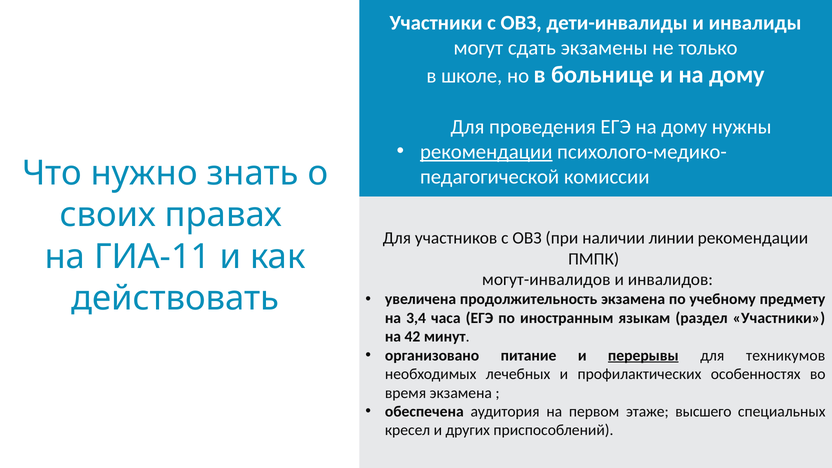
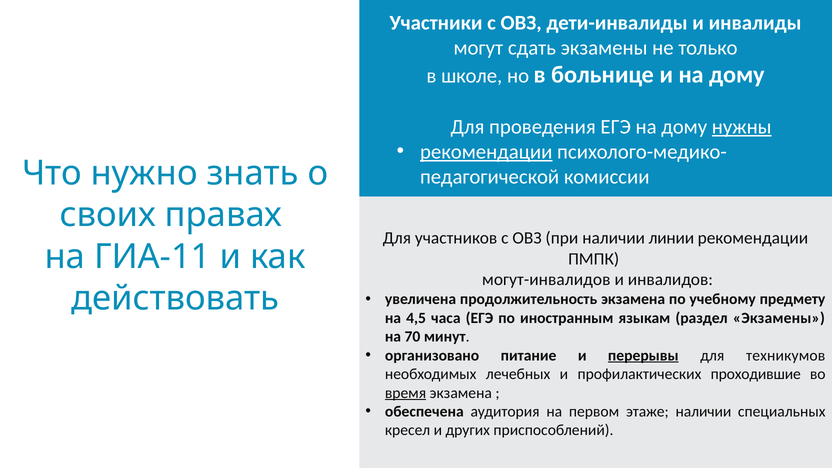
нужны underline: none -> present
3,4: 3,4 -> 4,5
раздел Участники: Участники -> Экзамены
42: 42 -> 70
особенностях: особенностях -> проходившие
время underline: none -> present
этаже высшего: высшего -> наличии
